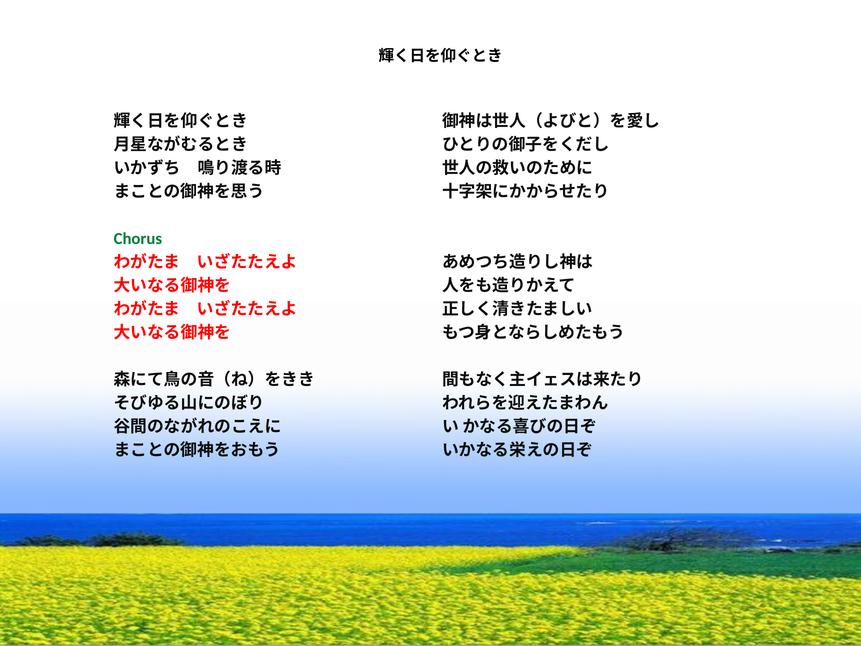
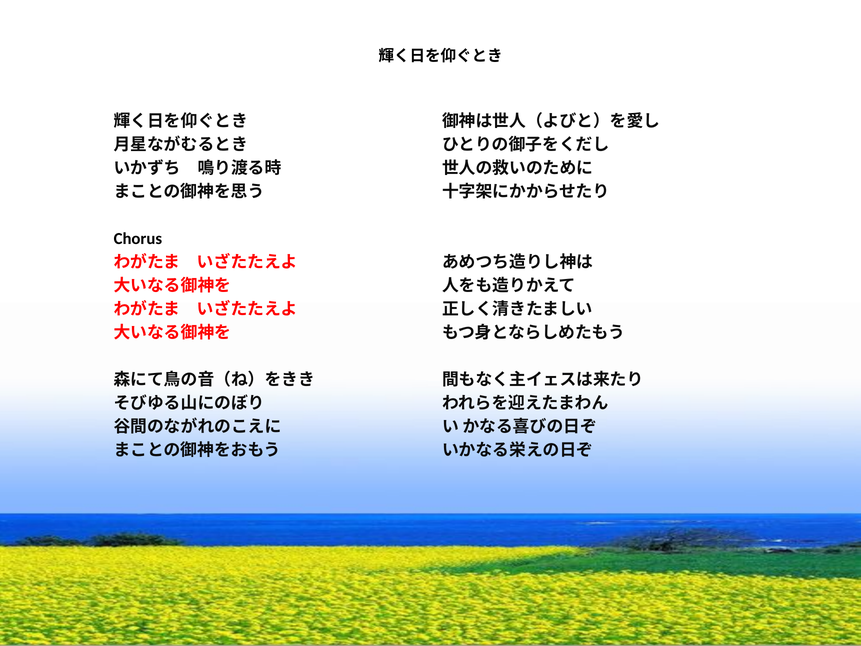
Chorus colour: green -> black
